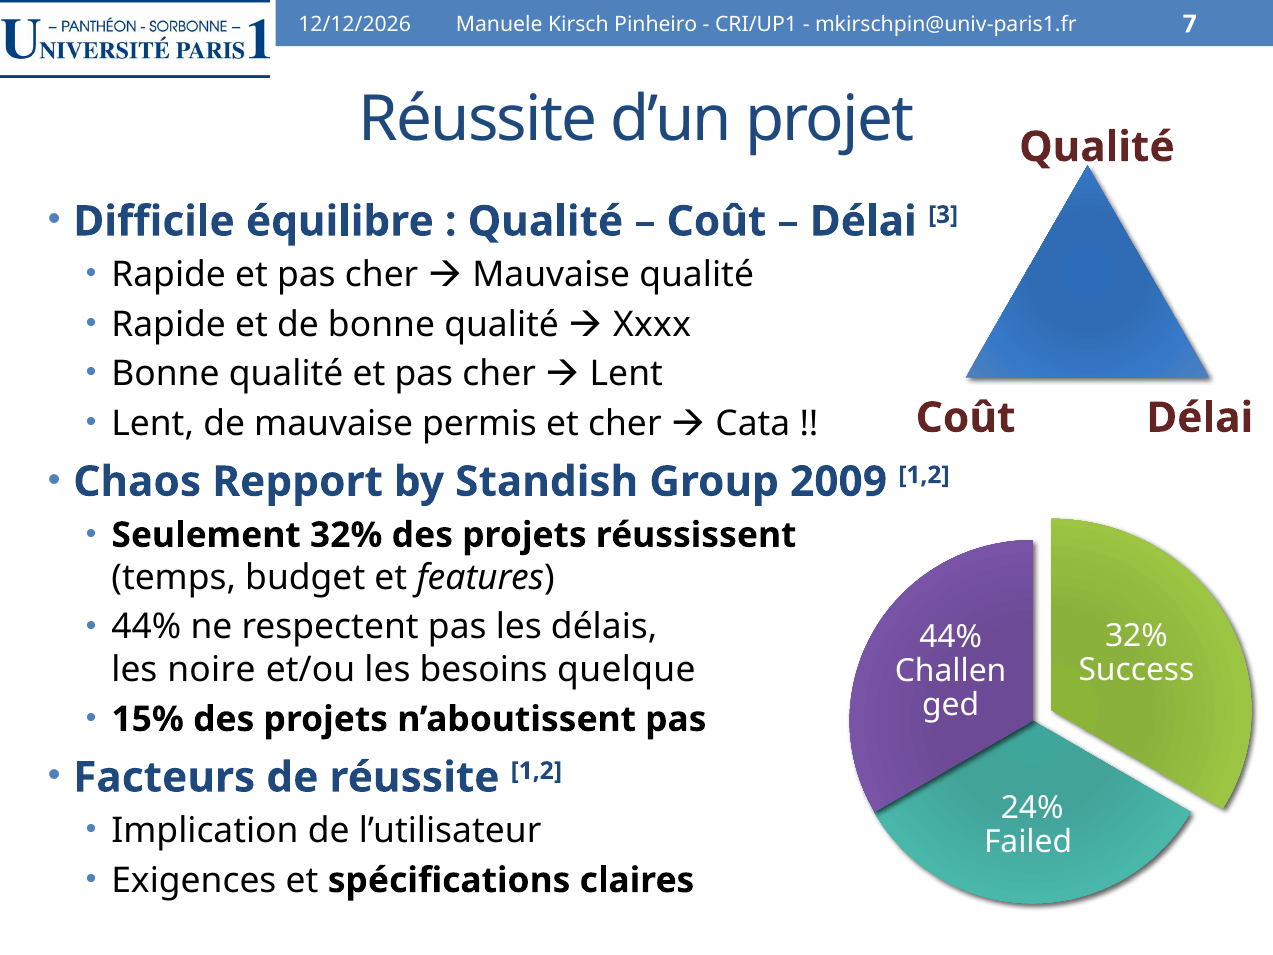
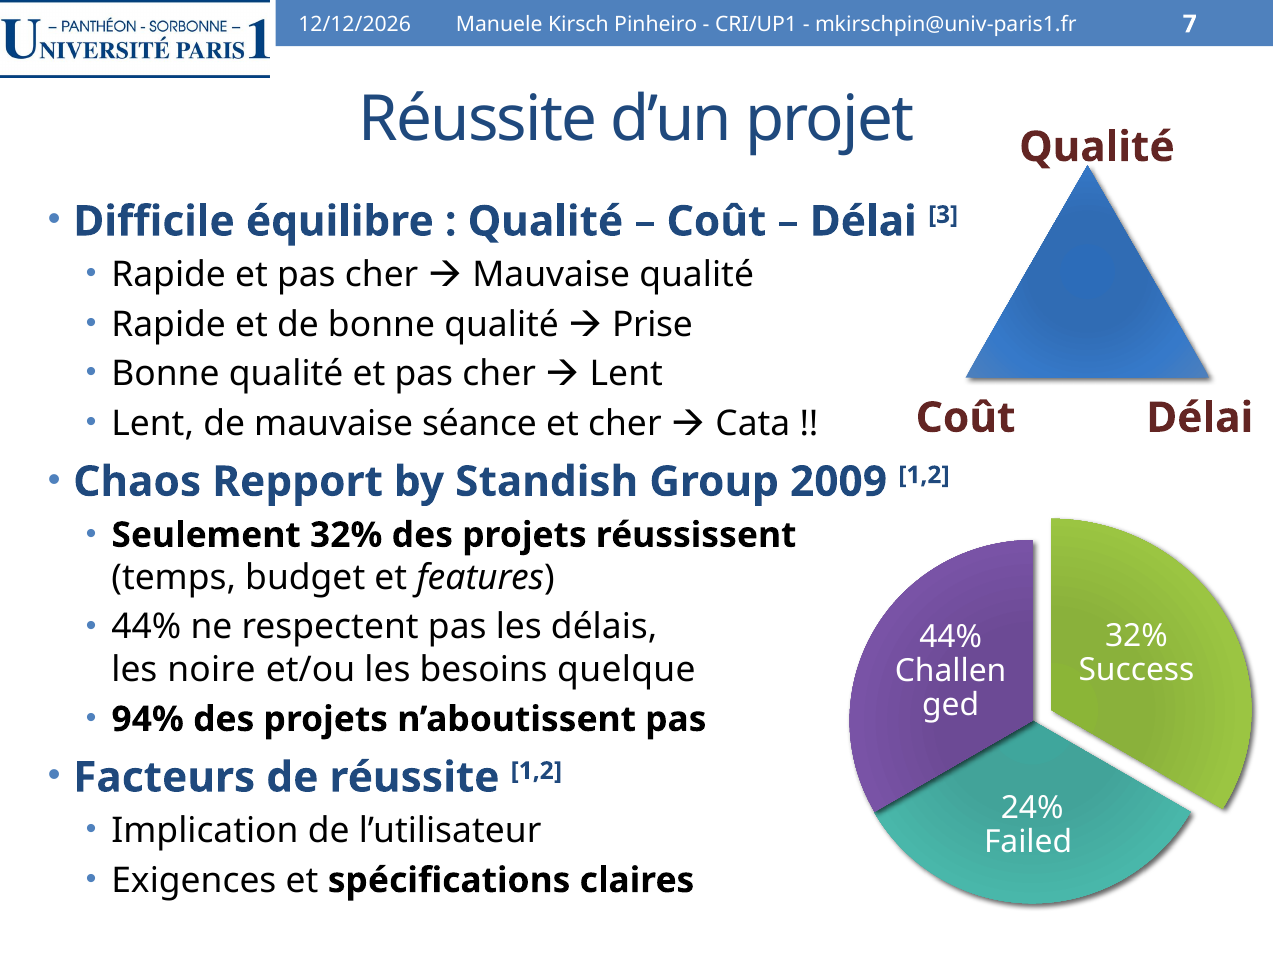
Xxxx: Xxxx -> Prise
permis: permis -> séance
15%: 15% -> 94%
